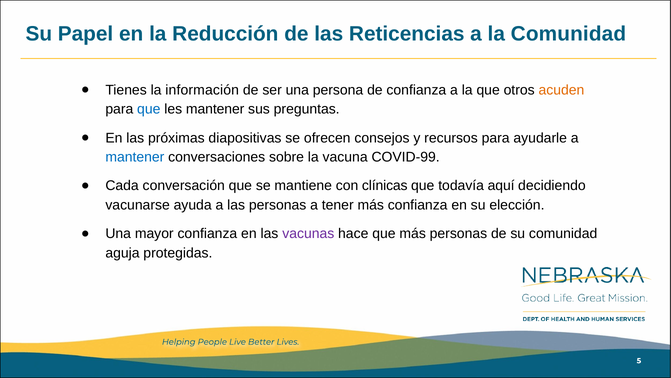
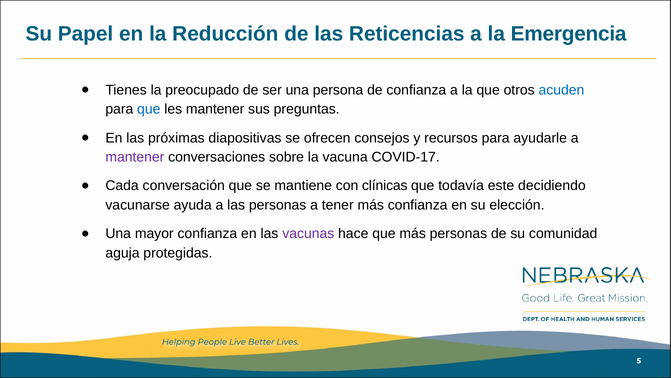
la Comunidad: Comunidad -> Emergencia
información: información -> preocupado
acuden colour: orange -> blue
mantener at (135, 157) colour: blue -> purple
COVID-99: COVID-99 -> COVID-17
aquí: aquí -> este
